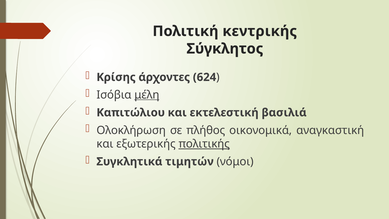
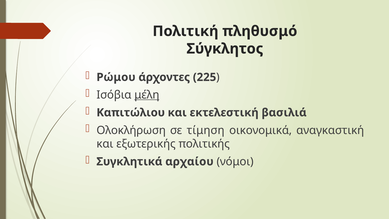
κεντρικής: κεντρικής -> πληθυσμό
Κρίσης: Κρίσης -> Ρώμου
624: 624 -> 225
πλήθος: πλήθος -> τίμηση
πολιτικής underline: present -> none
τιμητών: τιμητών -> αρχαίου
